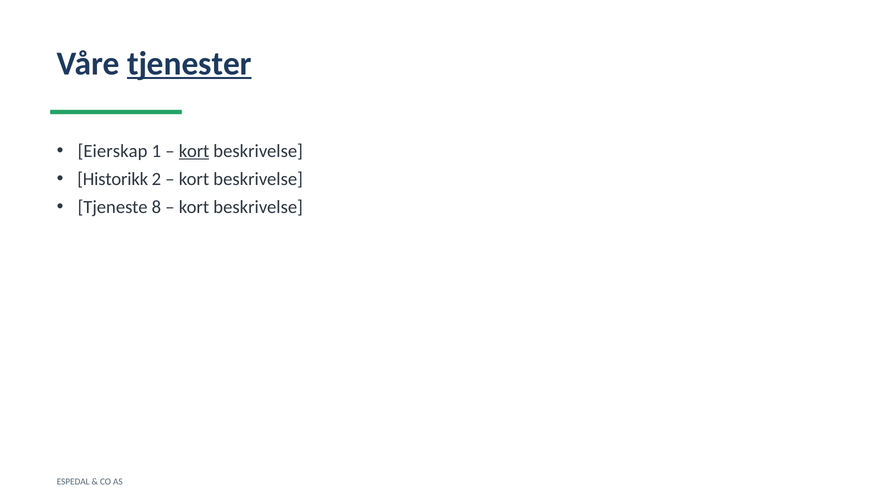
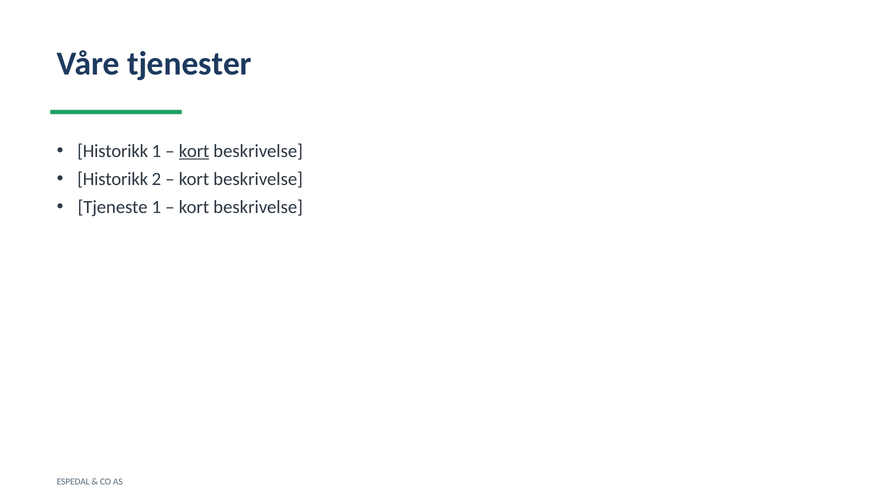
tjenester underline: present -> none
Eierskap at (113, 151): Eierskap -> Historikk
Tjeneste 8: 8 -> 1
